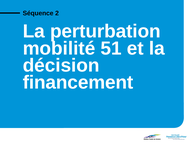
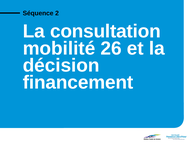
perturbation: perturbation -> consultation
51: 51 -> 26
